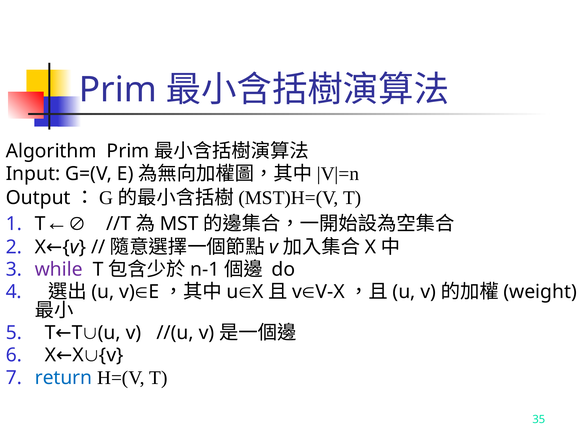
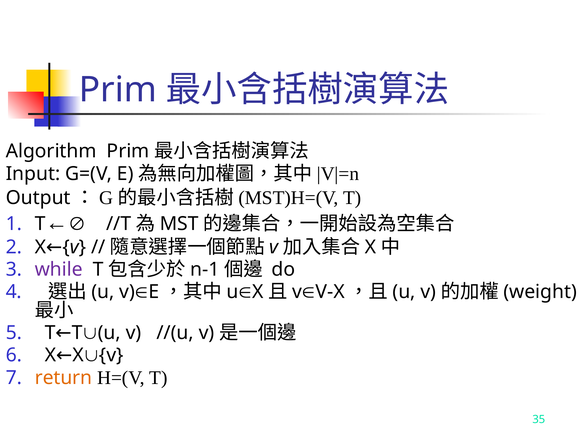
return colour: blue -> orange
